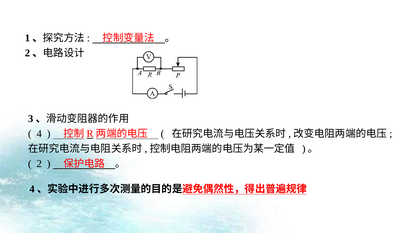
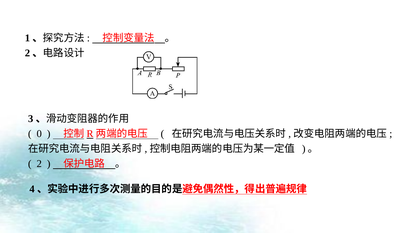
4: 4 -> 0
